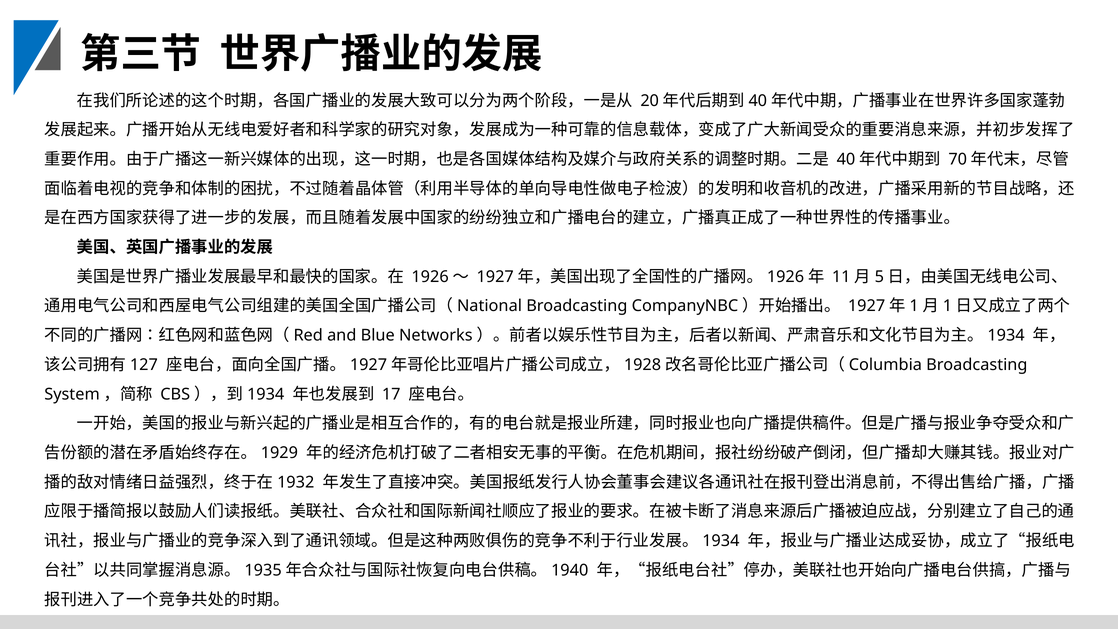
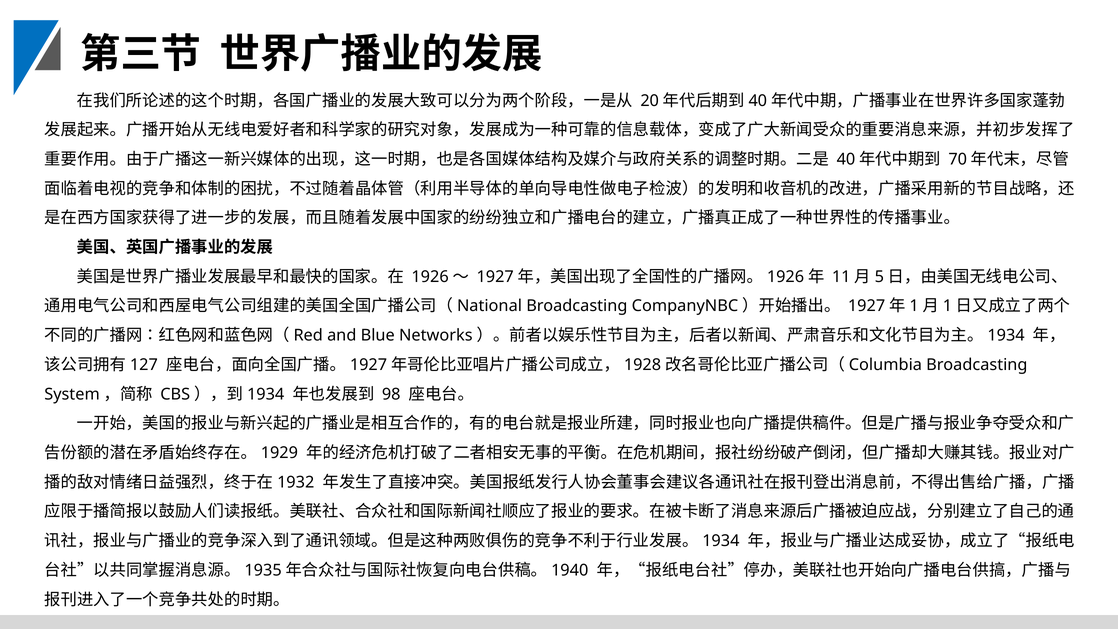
17: 17 -> 98
